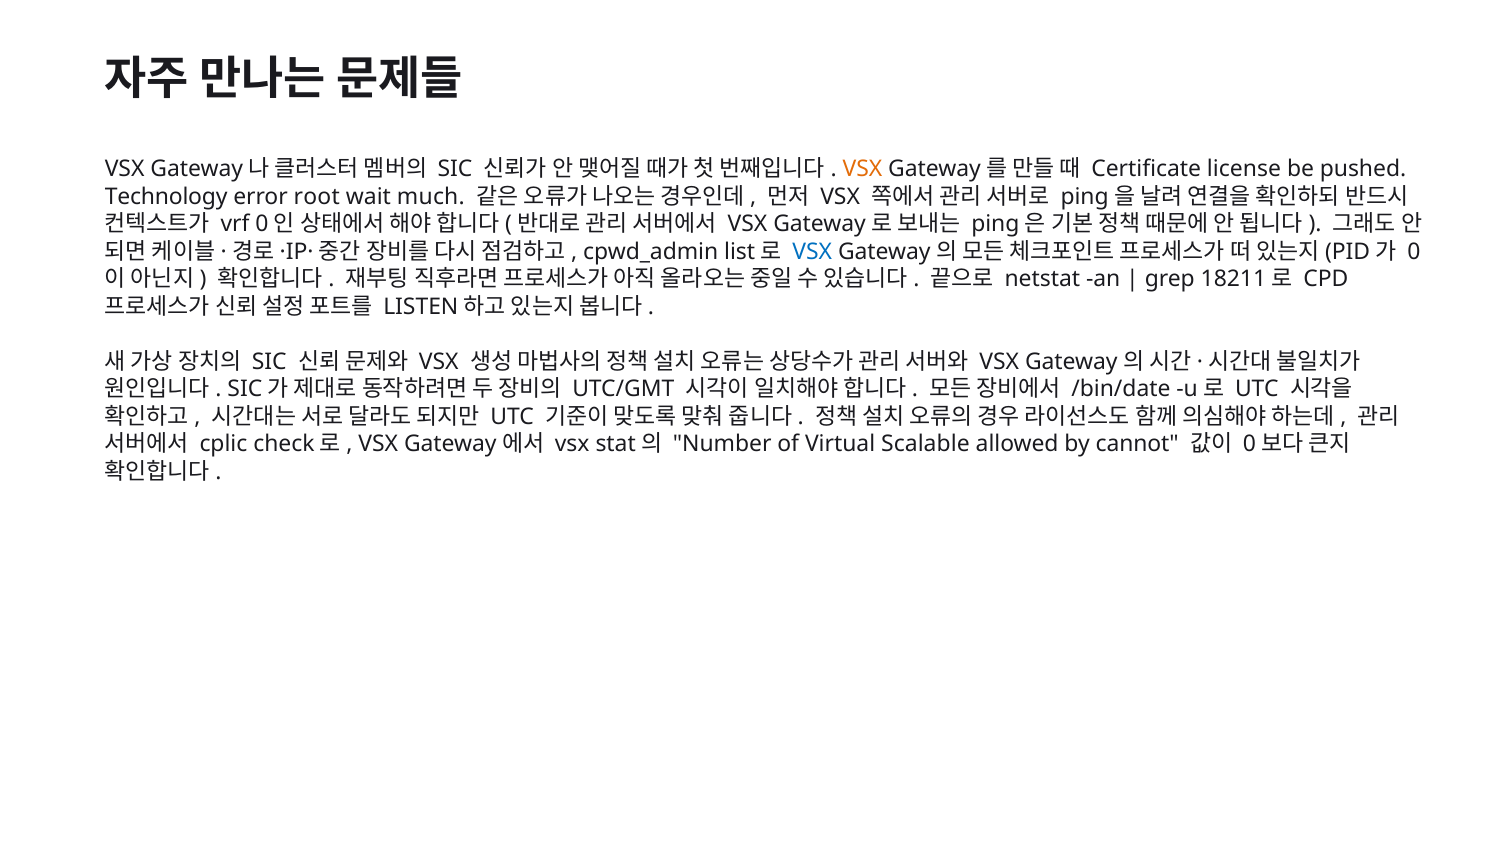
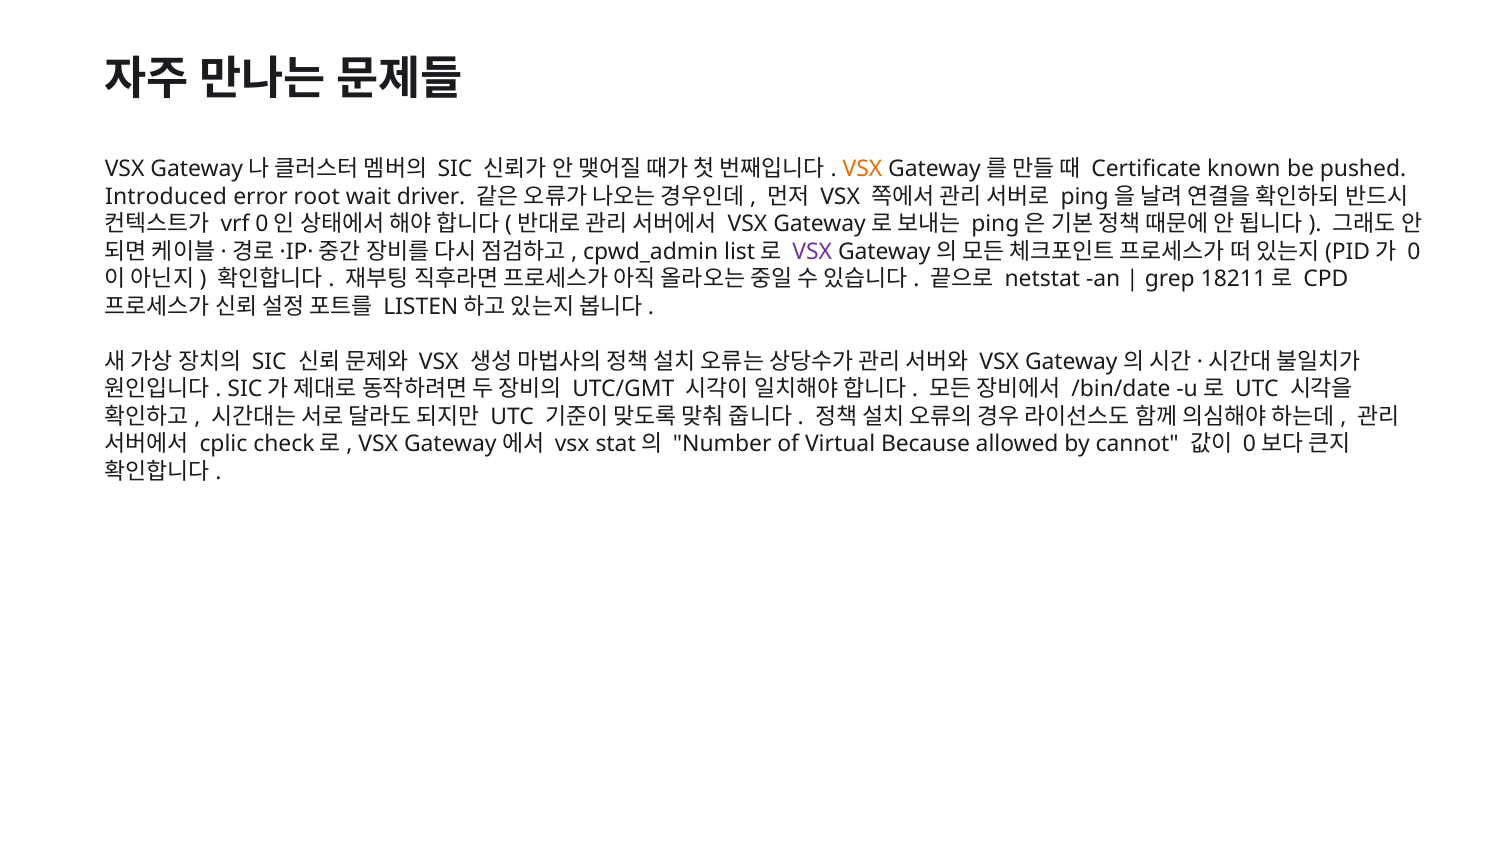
license: license -> known
Technology: Technology -> Introduced
much: much -> driver
VSX at (812, 251) colour: blue -> purple
Scalable: Scalable -> Because
